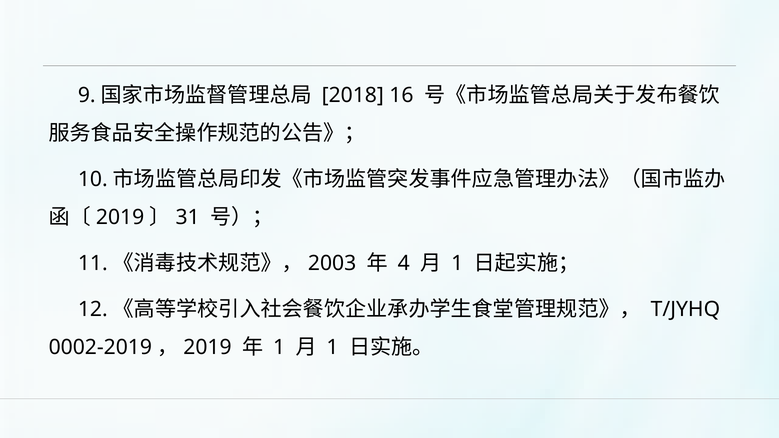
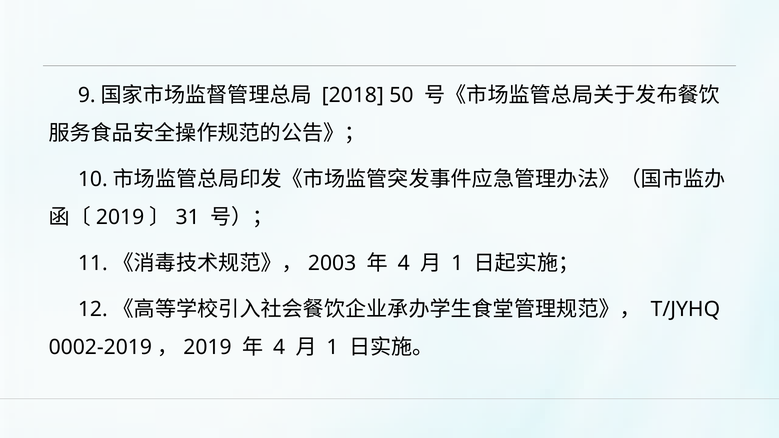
16: 16 -> 50
1 at (279, 348): 1 -> 4
